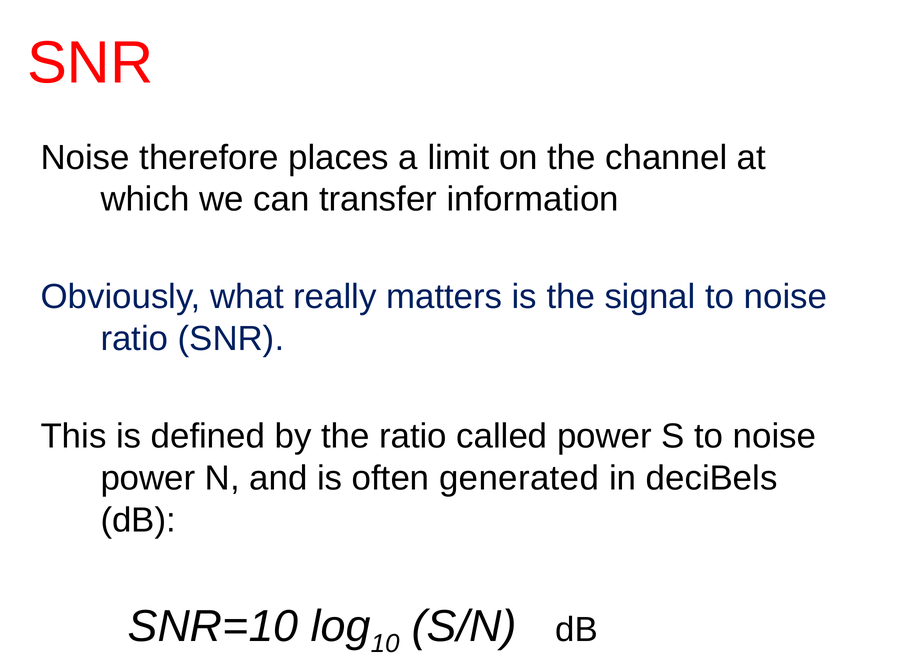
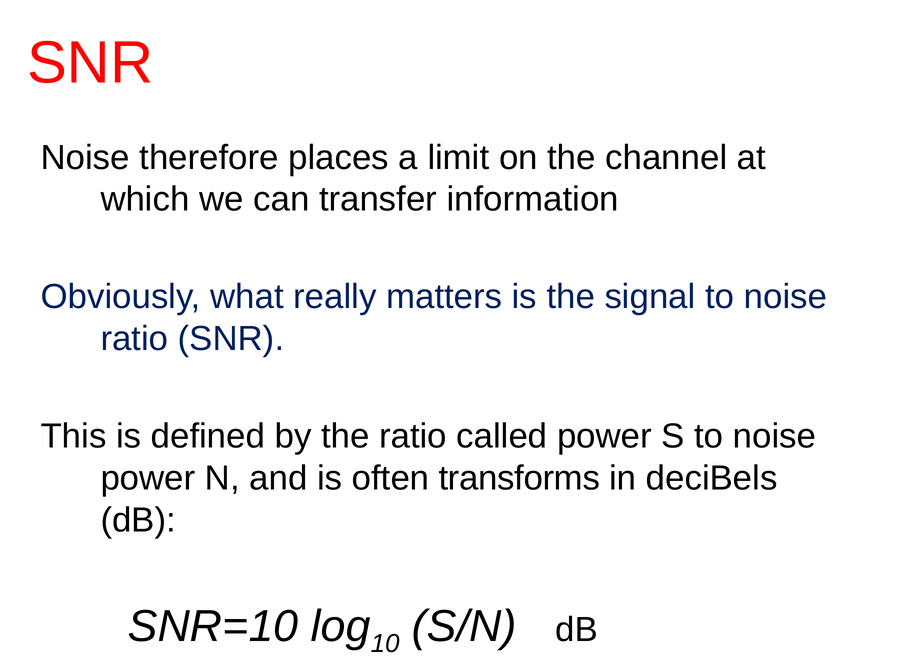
generated: generated -> transforms
